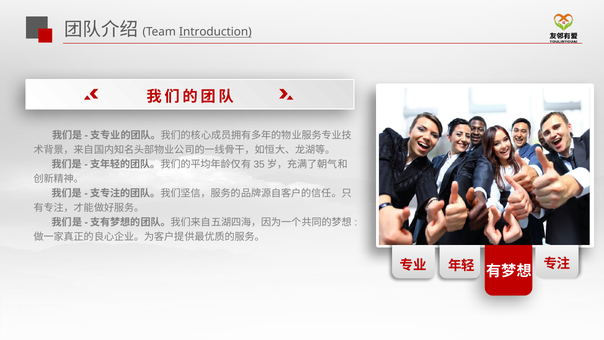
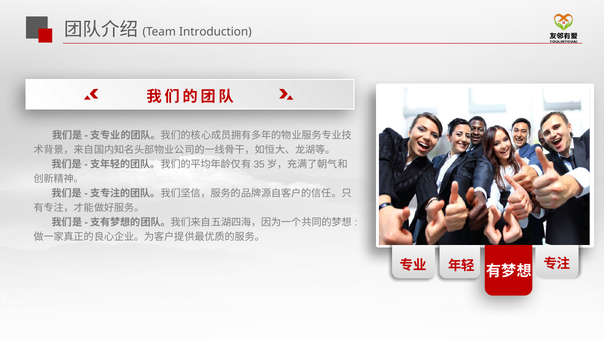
Introduction underline: present -> none
